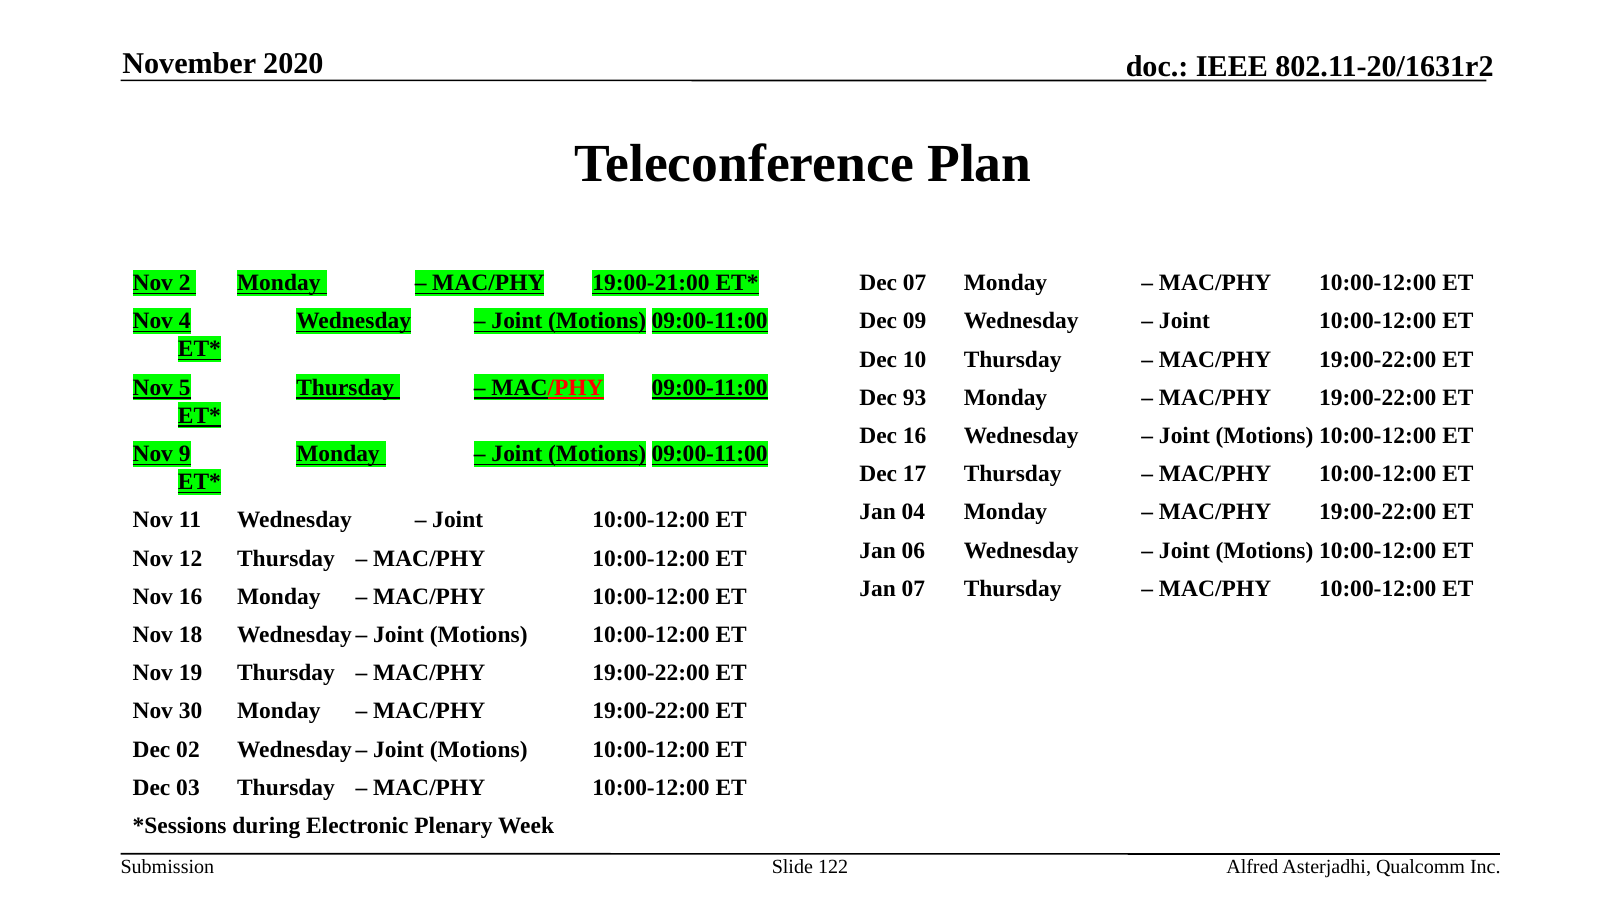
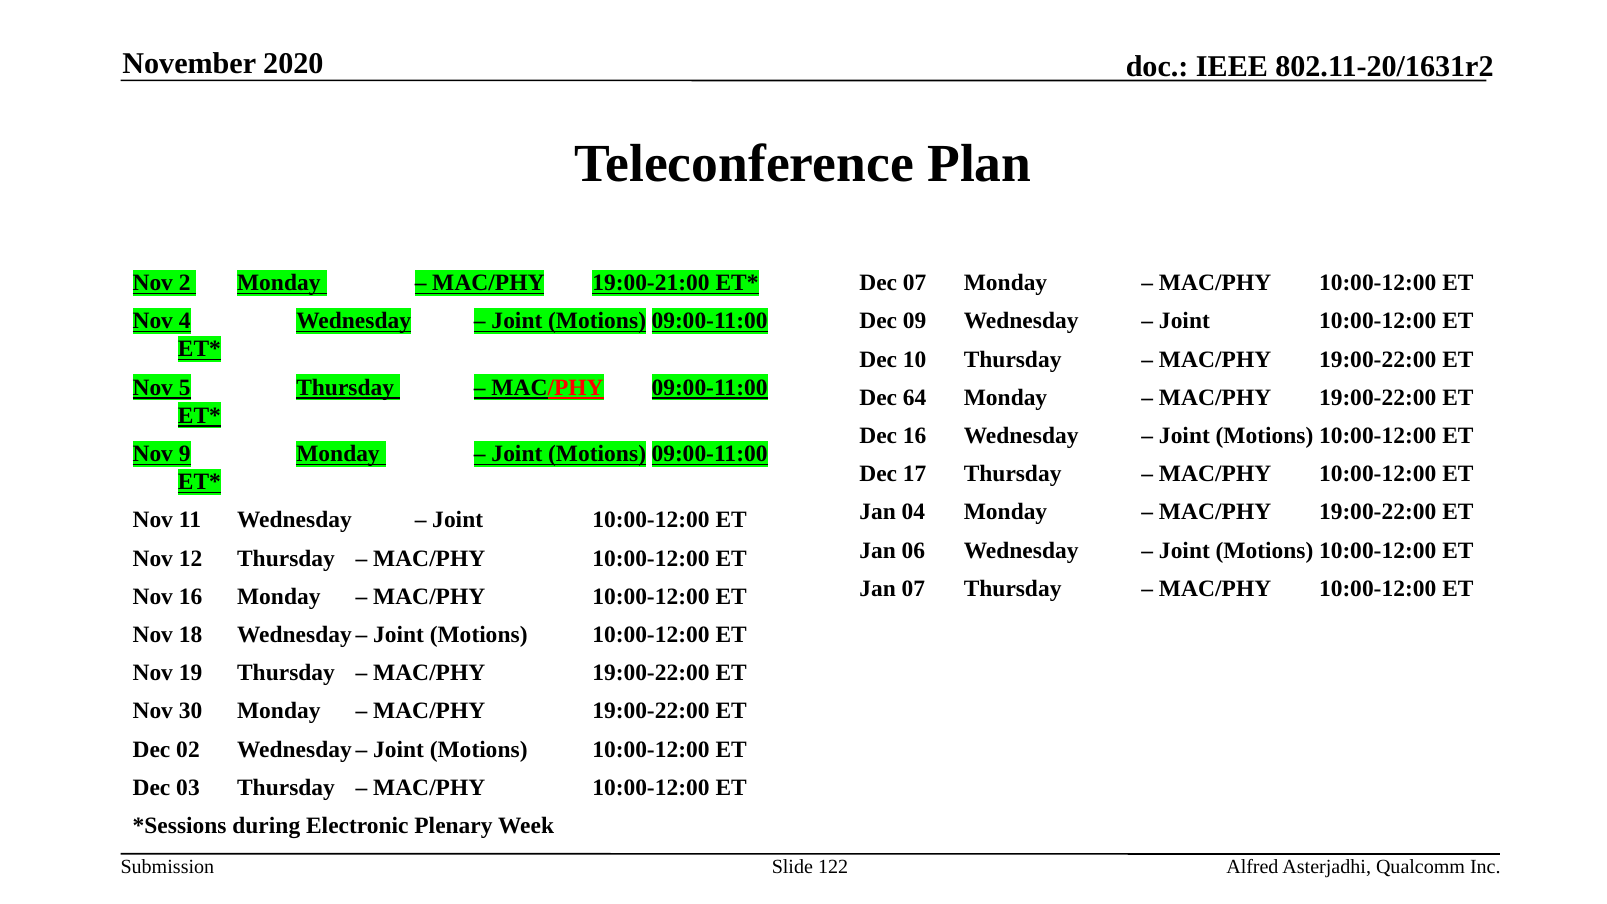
93: 93 -> 64
